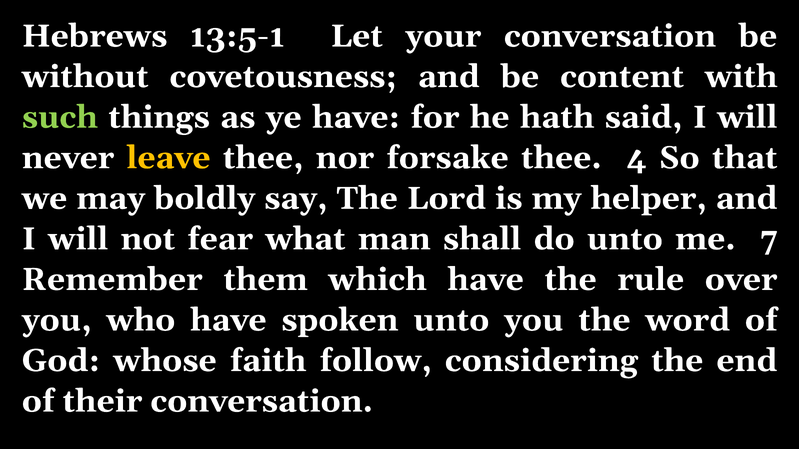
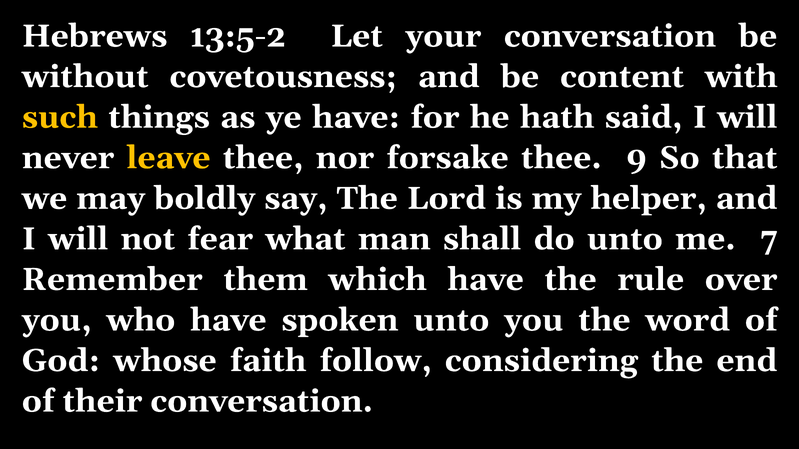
13:5-1: 13:5-1 -> 13:5-2
such colour: light green -> yellow
4: 4 -> 9
